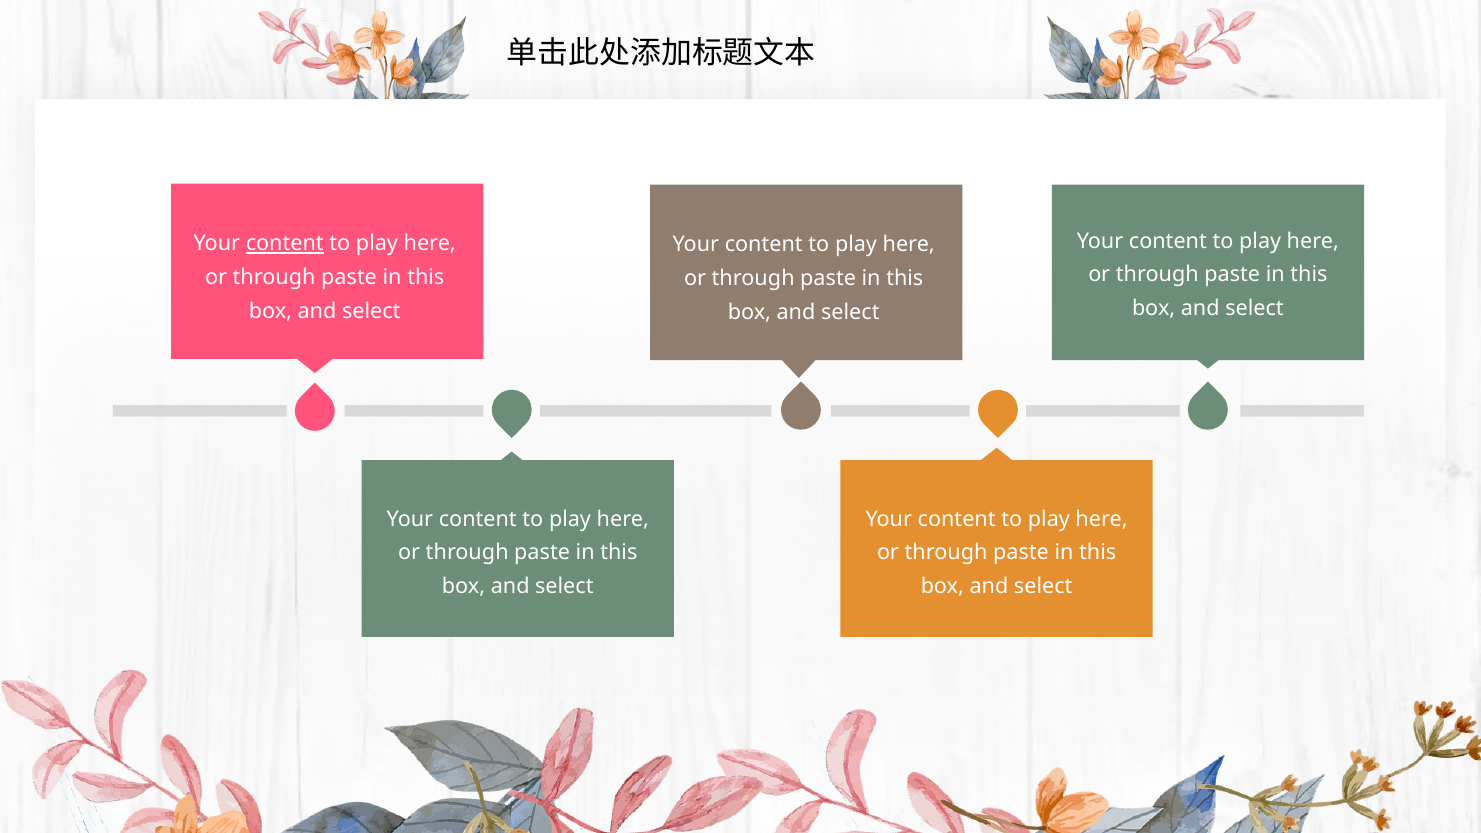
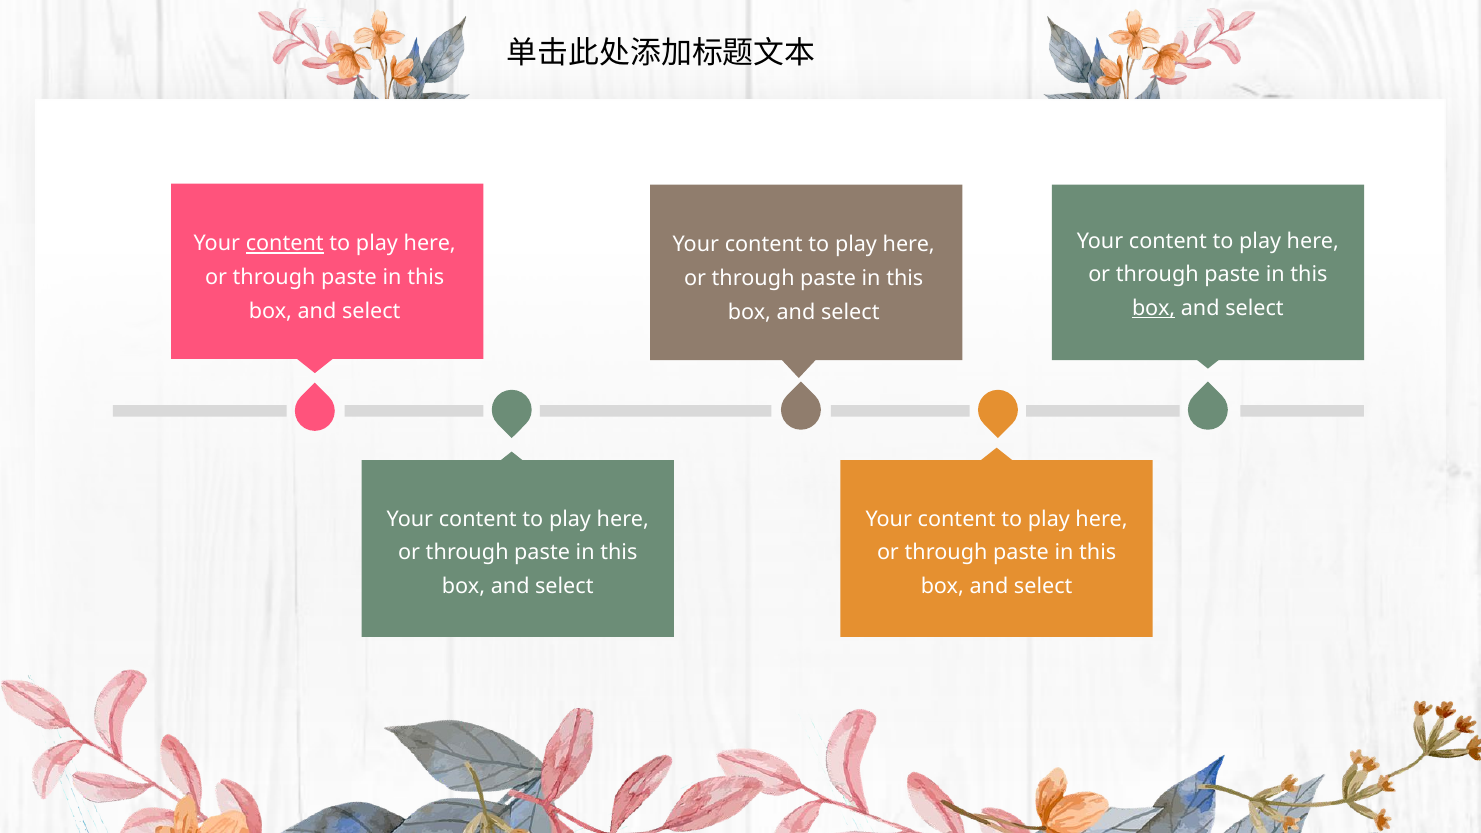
box at (1154, 308) underline: none -> present
